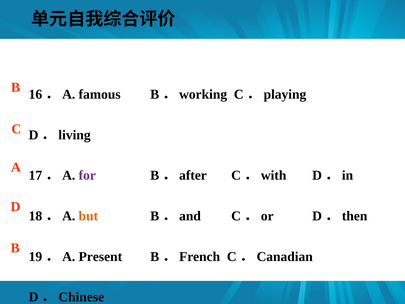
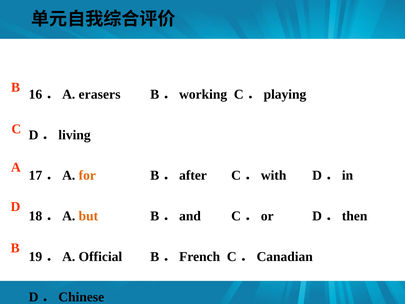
famous: famous -> erasers
for colour: purple -> orange
Present: Present -> Official
